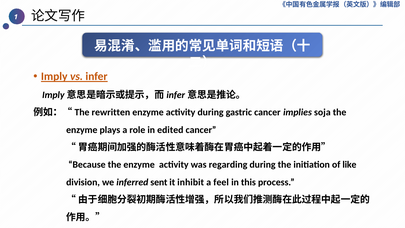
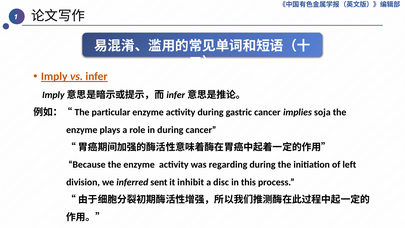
rewritten: rewritten -> particular
in edited: edited -> during
like: like -> left
feel: feel -> disc
